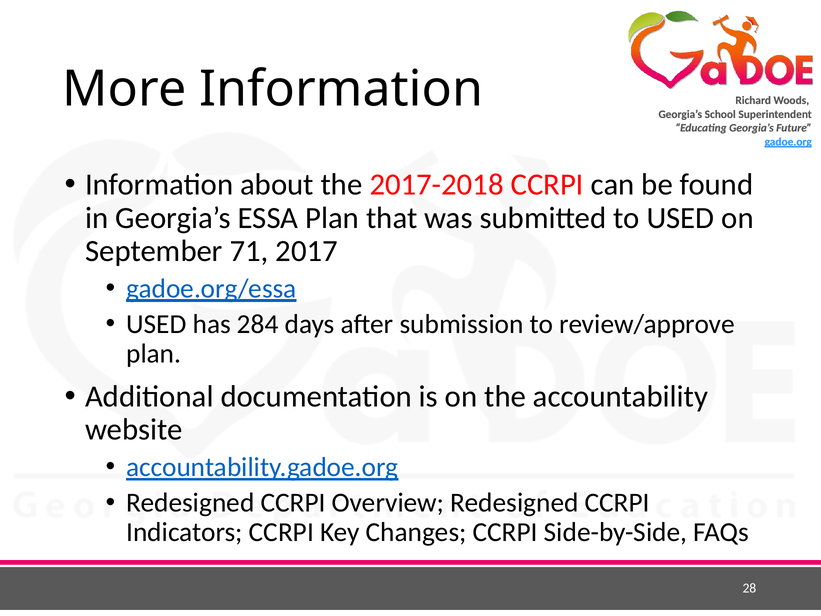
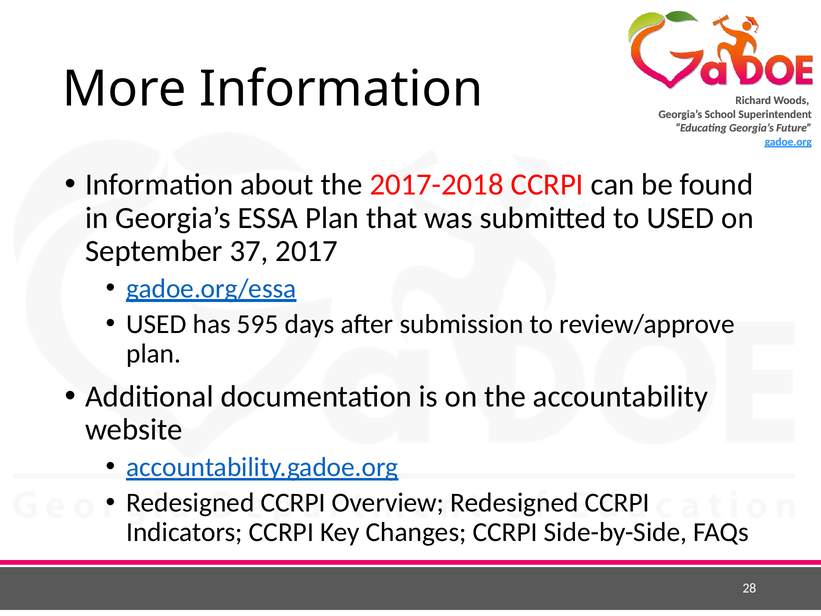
71: 71 -> 37
284: 284 -> 595
